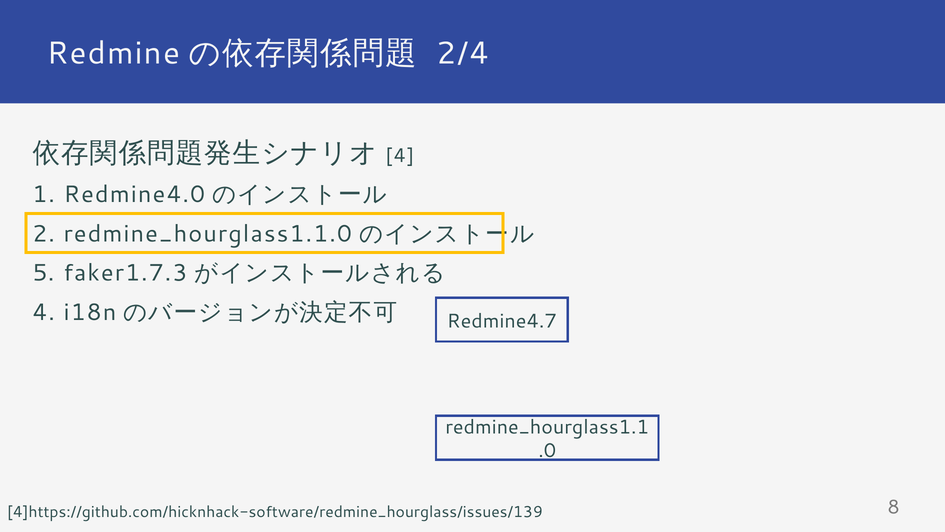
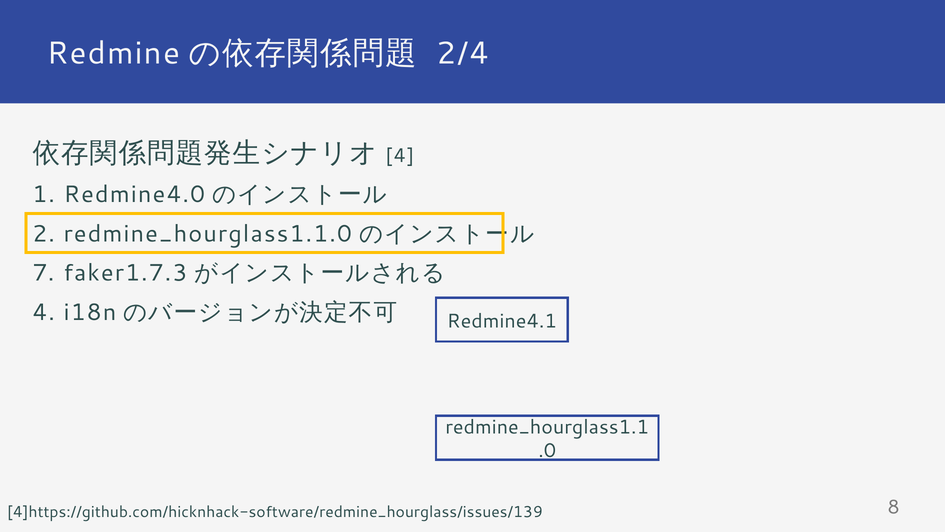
5: 5 -> 7
Redmine4.7: Redmine4.7 -> Redmine4.1
